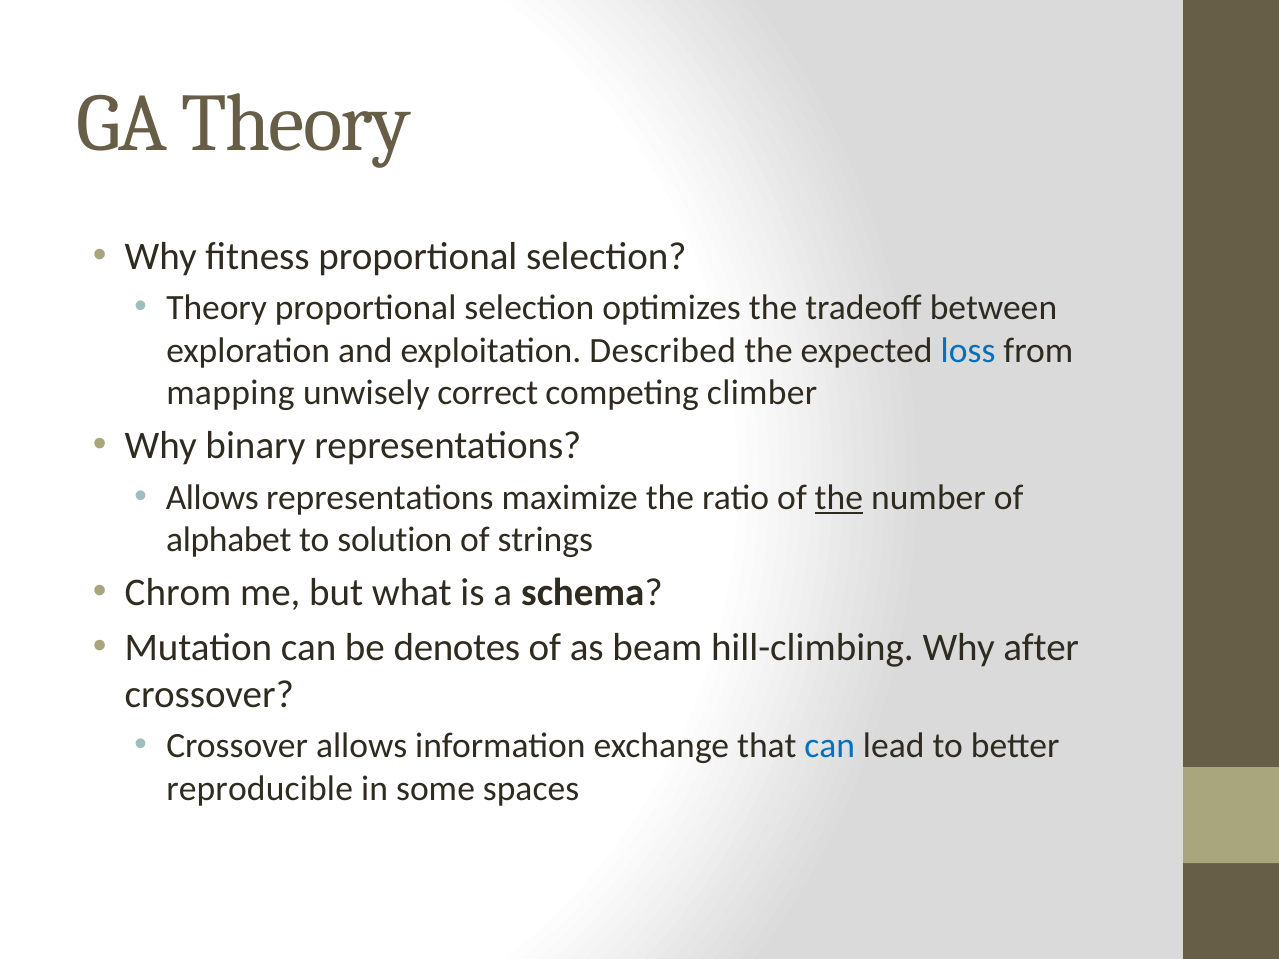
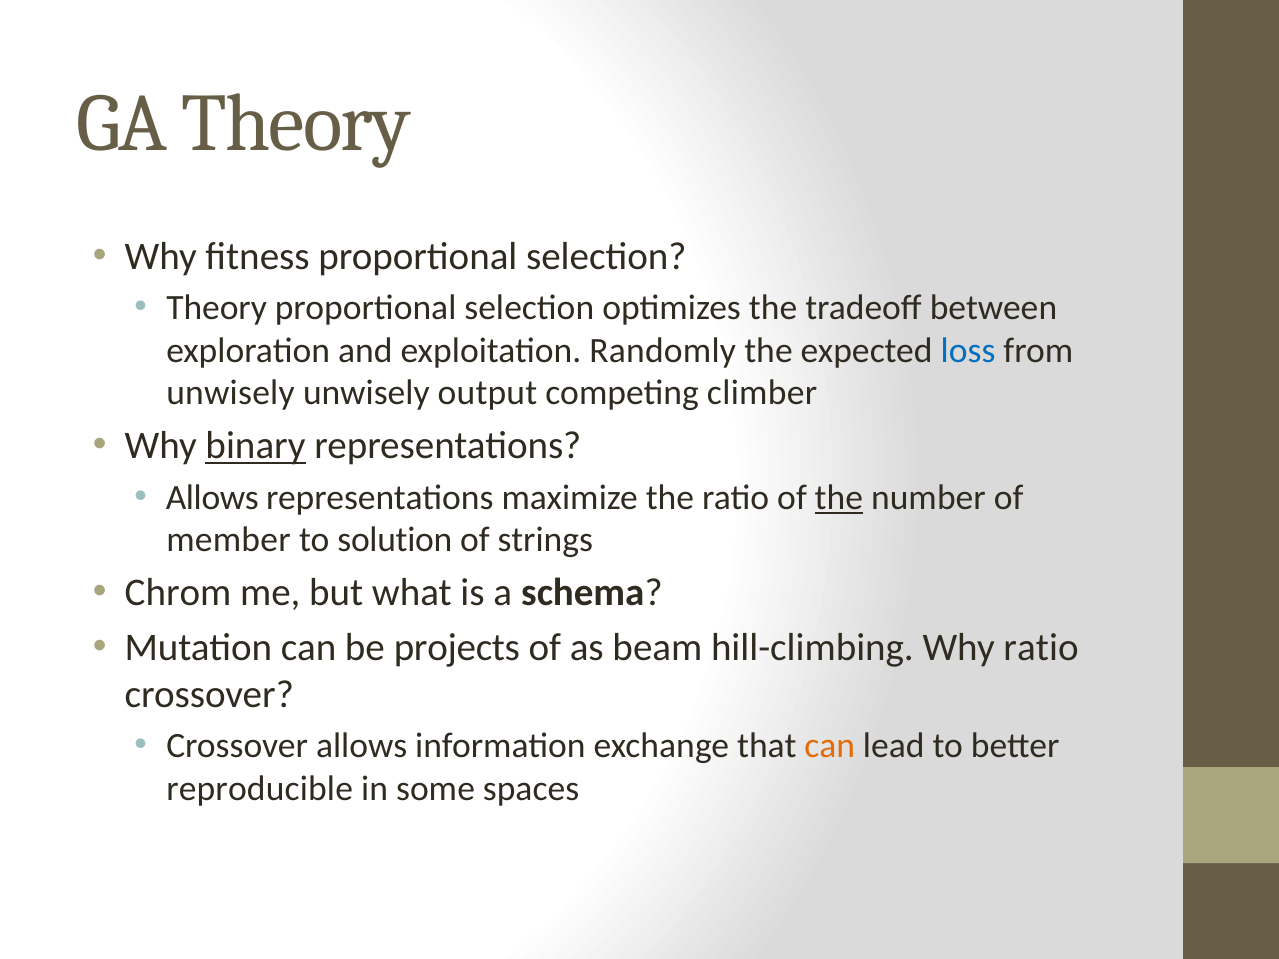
Described: Described -> Randomly
mapping at (230, 393): mapping -> unwisely
correct: correct -> output
binary underline: none -> present
alphabet: alphabet -> member
denotes: denotes -> projects
Why after: after -> ratio
can at (830, 746) colour: blue -> orange
